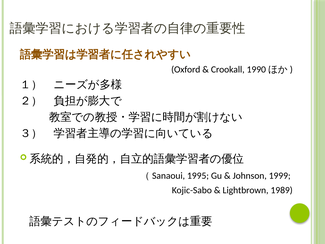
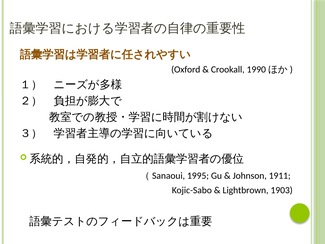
1999: 1999 -> 1911
1989: 1989 -> 1903
